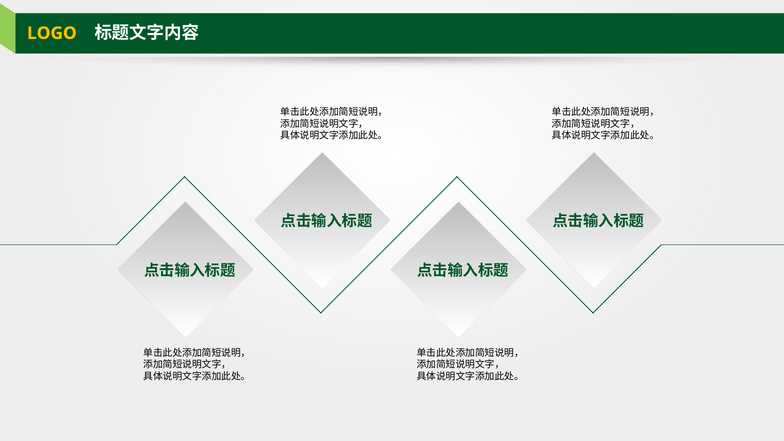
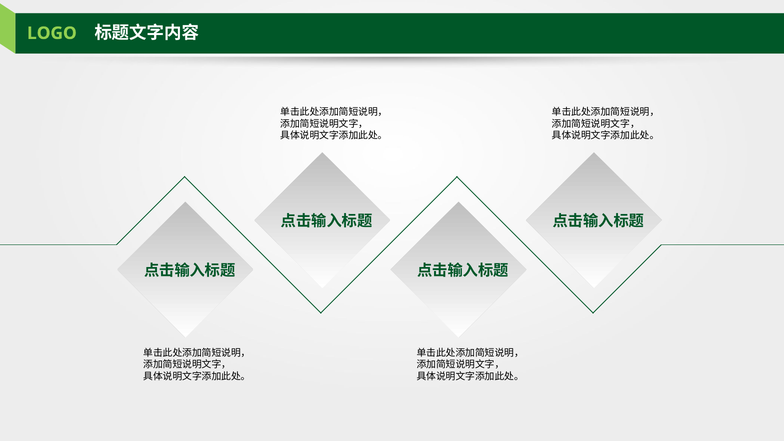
LOGO colour: yellow -> light green
